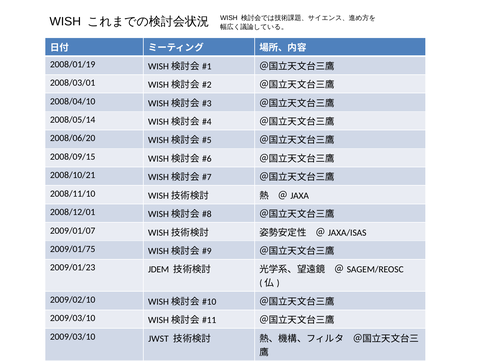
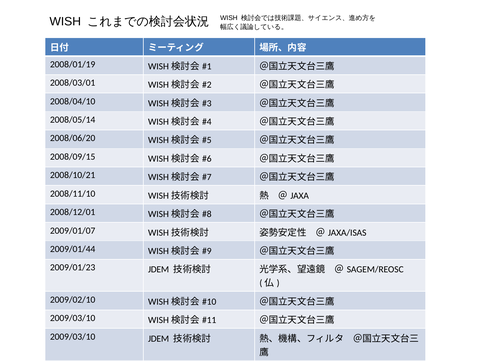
2009/01/75: 2009/01/75 -> 2009/01/44
2009/03/10 JWST: JWST -> JDEM
